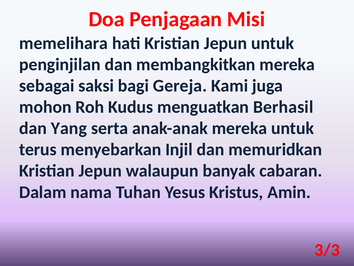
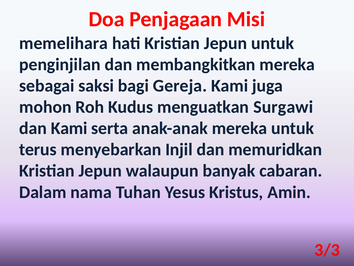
Berhasil: Berhasil -> Surgawi
dan Yang: Yang -> Kami
